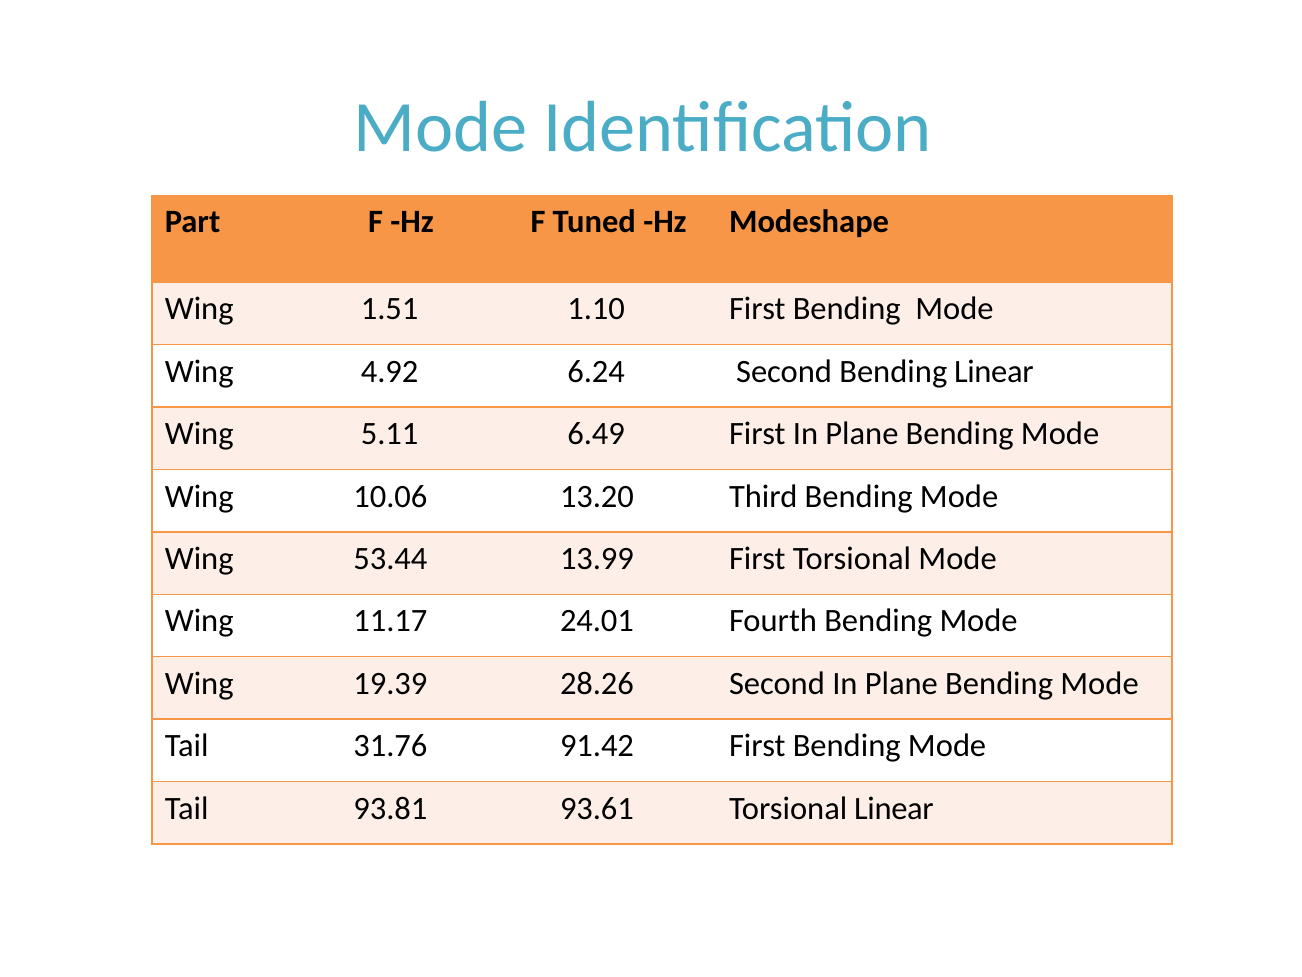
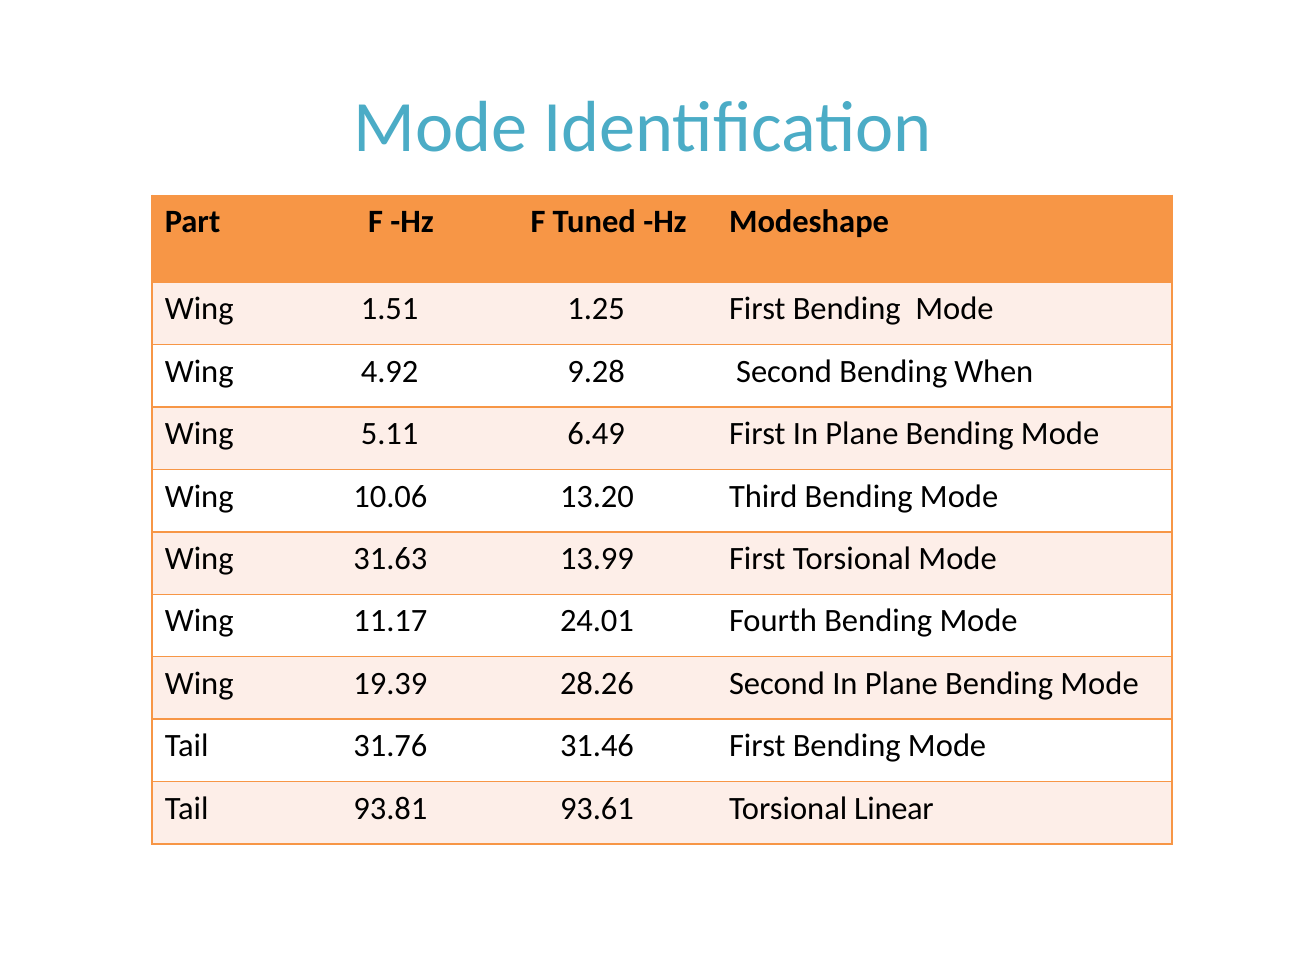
1.10: 1.10 -> 1.25
6.24: 6.24 -> 9.28
Bending Linear: Linear -> When
53.44: 53.44 -> 31.63
91.42: 91.42 -> 31.46
